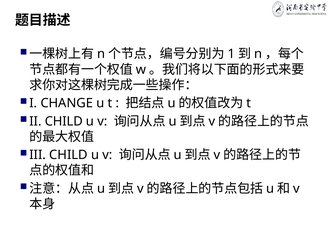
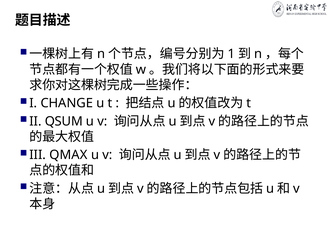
II CHILD: CHILD -> QSUM
III CHILD: CHILD -> QMAX
